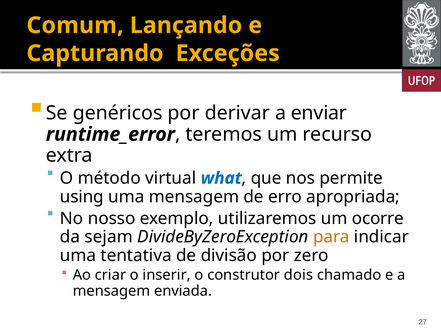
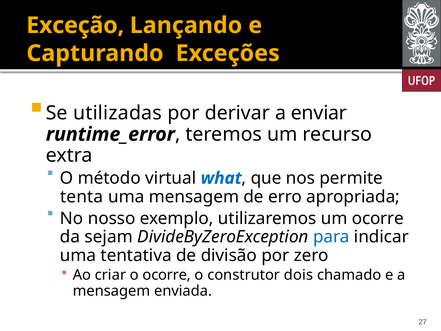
Comum: Comum -> Exceção
genéricos: genéricos -> utilizadas
using: using -> tenta
para colour: orange -> blue
o inserir: inserir -> ocorre
